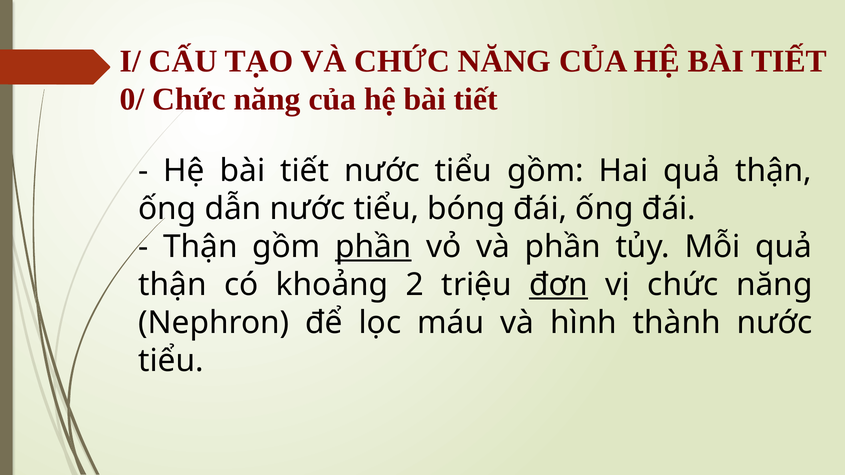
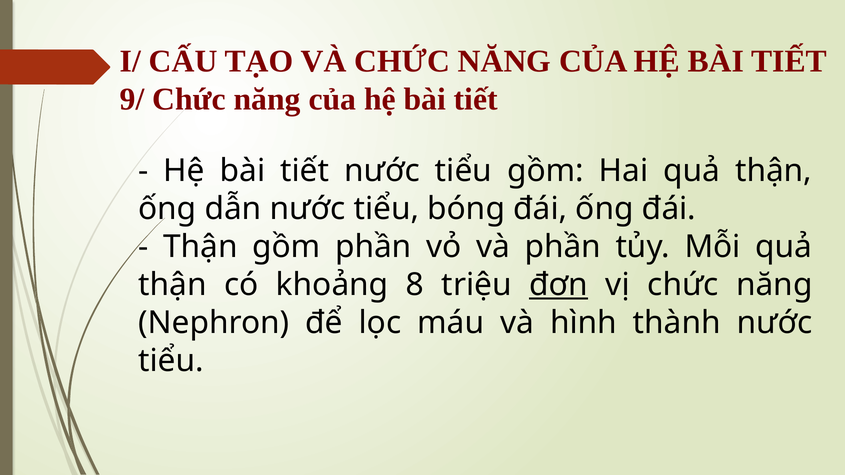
0/: 0/ -> 9/
phần at (373, 247) underline: present -> none
2: 2 -> 8
